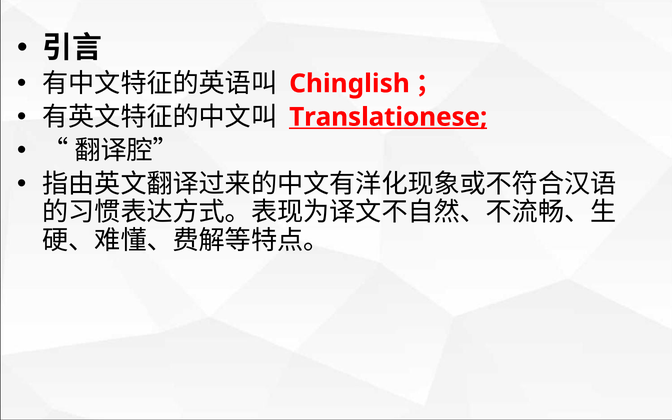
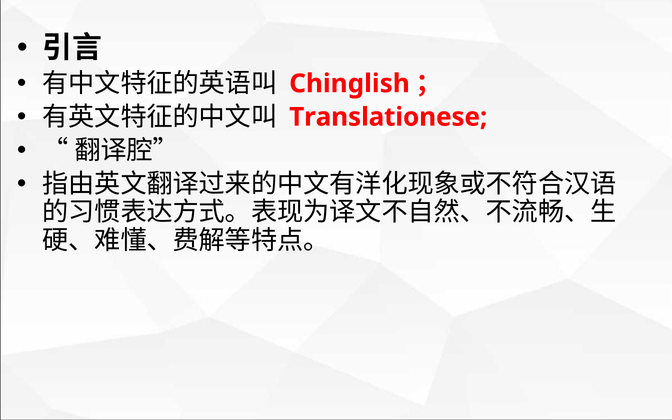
Translationese underline: present -> none
